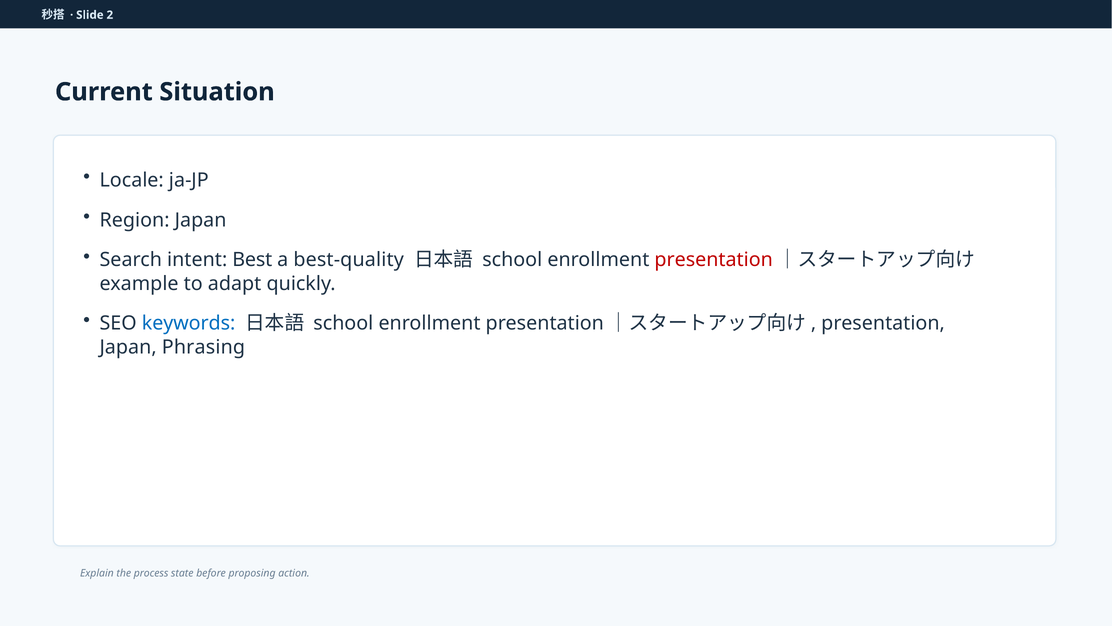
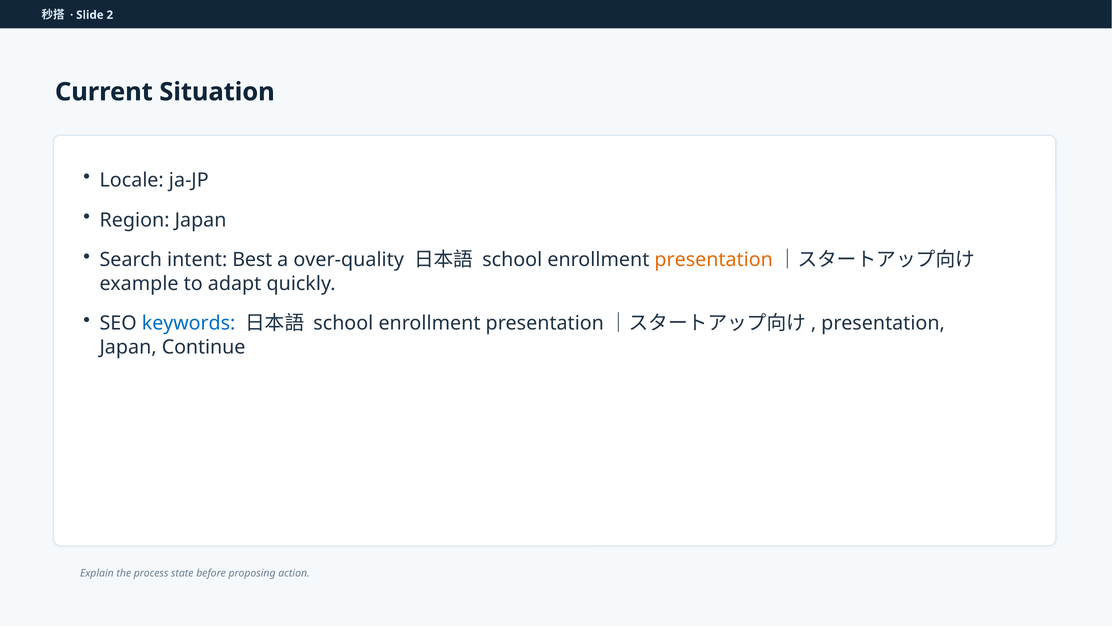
best-quality: best-quality -> over-quality
presentation at (714, 260) colour: red -> orange
Phrasing: Phrasing -> Continue
